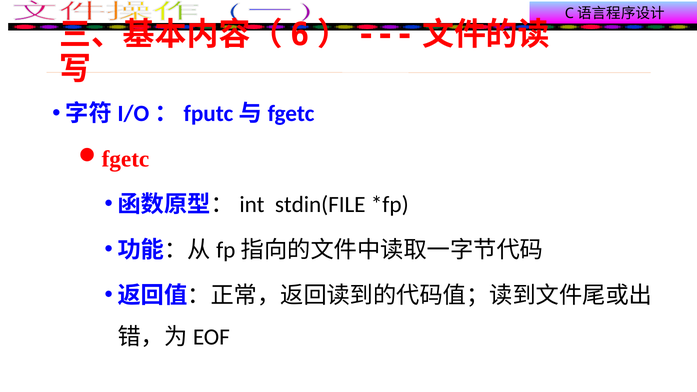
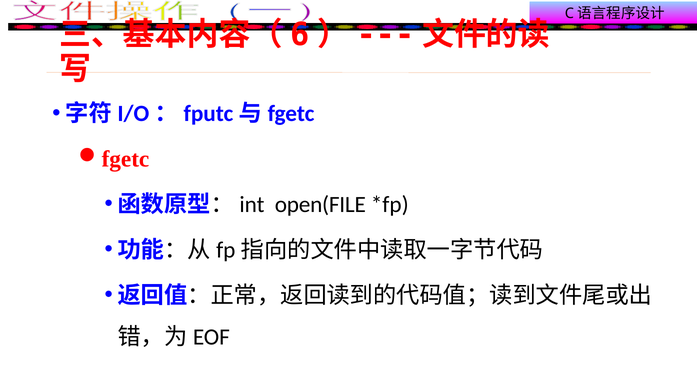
stdin(FILE: stdin(FILE -> open(FILE
